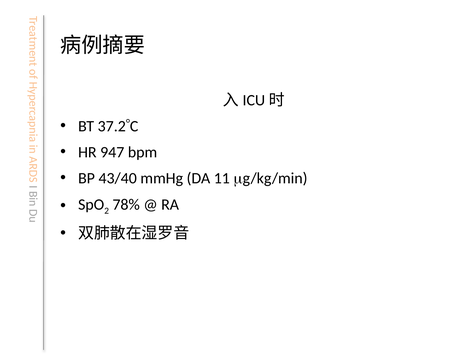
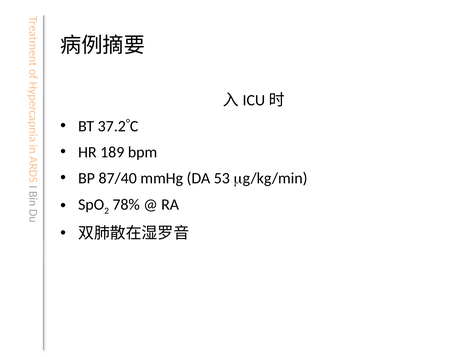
947: 947 -> 189
43/40: 43/40 -> 87/40
11: 11 -> 53
